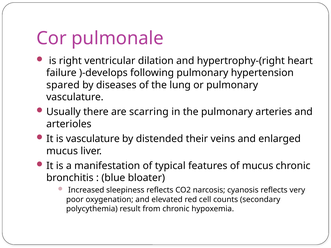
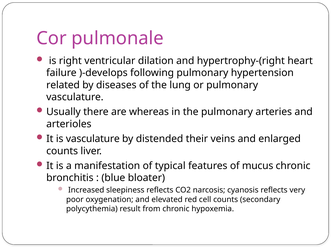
spared: spared -> related
scarring: scarring -> whereas
mucus at (62, 151): mucus -> counts
